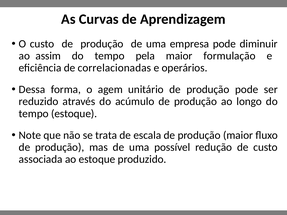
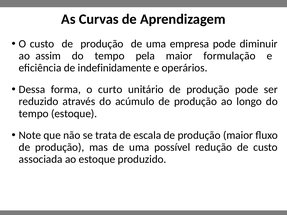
correlacionadas: correlacionadas -> indefinidamente
agem: agem -> curto
